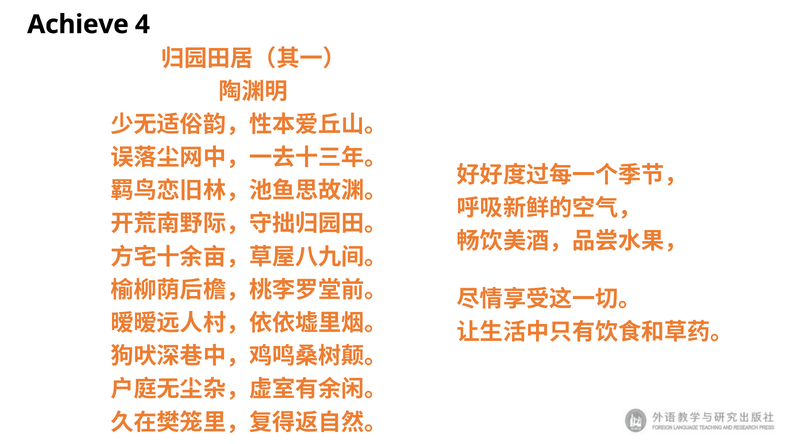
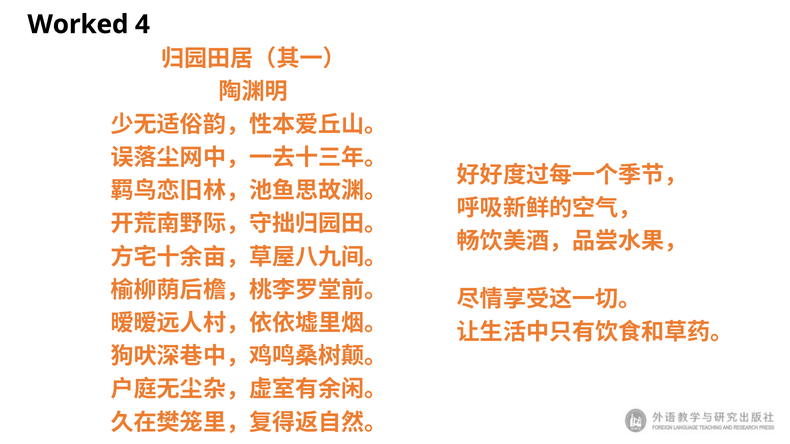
Achieve: Achieve -> Worked
